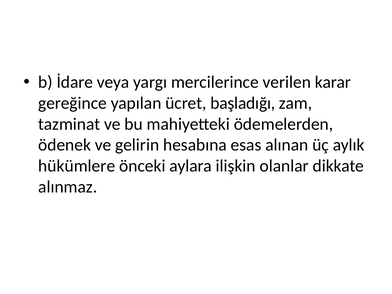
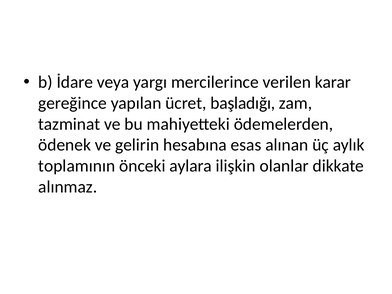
hükümlere: hükümlere -> toplamının
